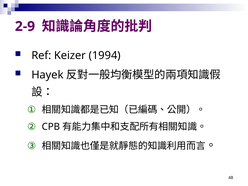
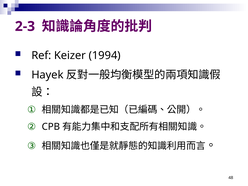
2-9: 2-9 -> 2-3
